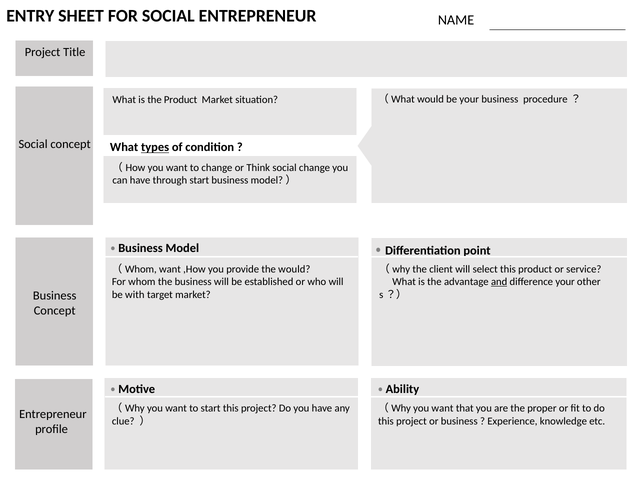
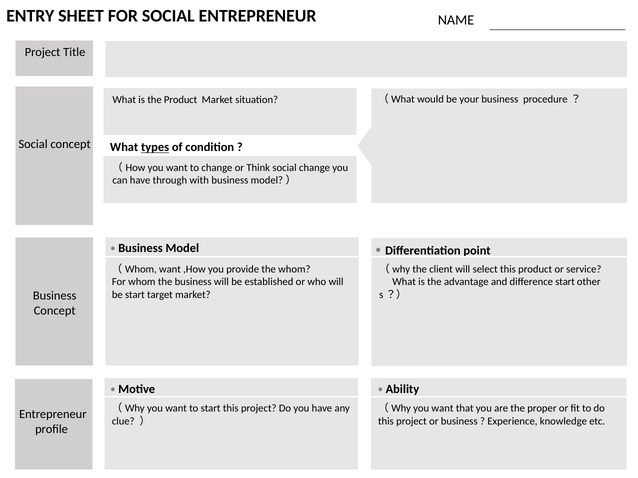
through start: start -> with
the would: would -> whom
and underline: present -> none
difference your: your -> start
be with: with -> start
